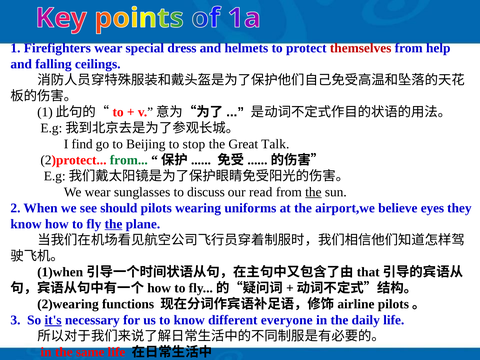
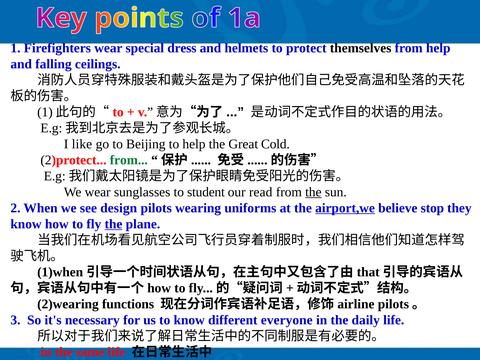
themselves colour: red -> black
find: find -> like
to stop: stop -> help
Talk: Talk -> Cold
discuss: discuss -> student
should: should -> design
airport,we underline: none -> present
eyes: eyes -> stop
it's underline: present -> none
